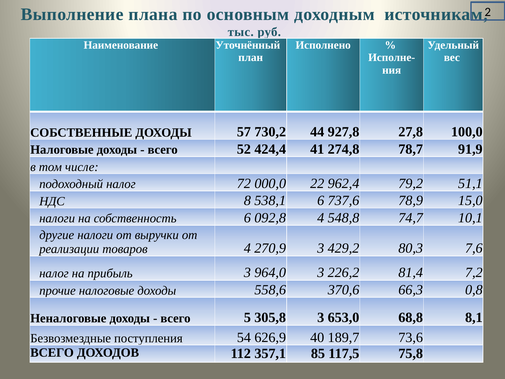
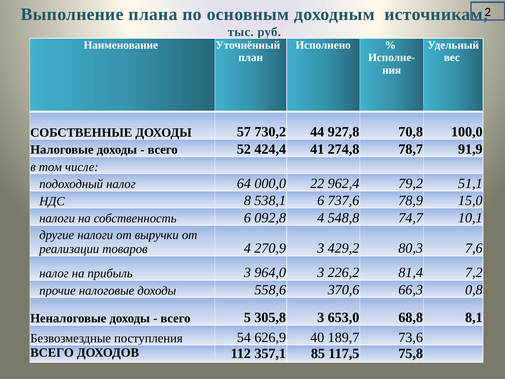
27,8: 27,8 -> 70,8
72: 72 -> 64
